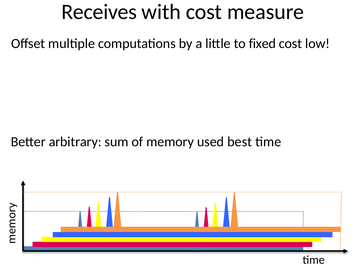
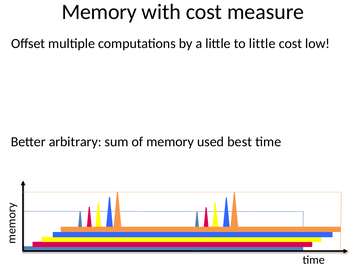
Receives at (99, 12): Receives -> Memory
to fixed: fixed -> little
